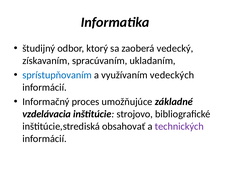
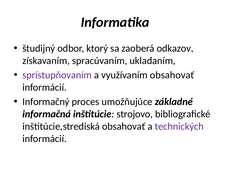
vedecký: vedecký -> odkazov
sprístupňovaním colour: blue -> purple
využívaním vedeckých: vedeckých -> obsahovať
vzdelávacia: vzdelávacia -> informačná
